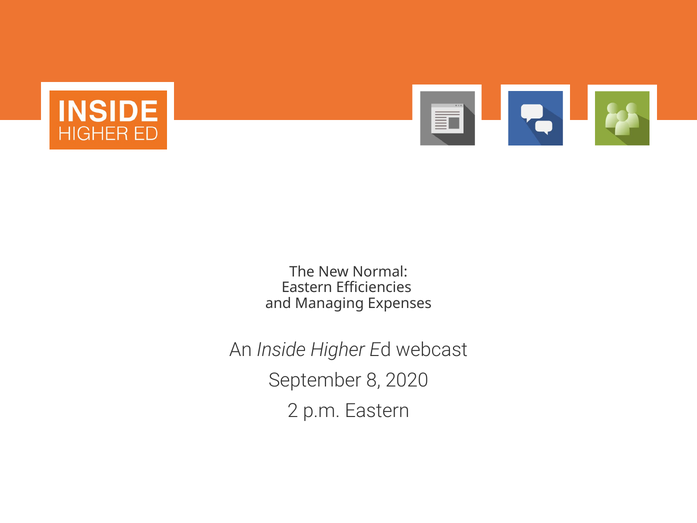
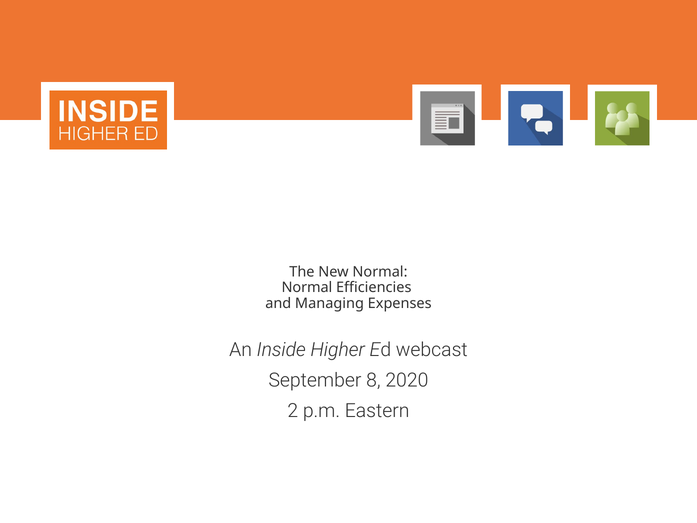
Eastern at (307, 288): Eastern -> Normal
